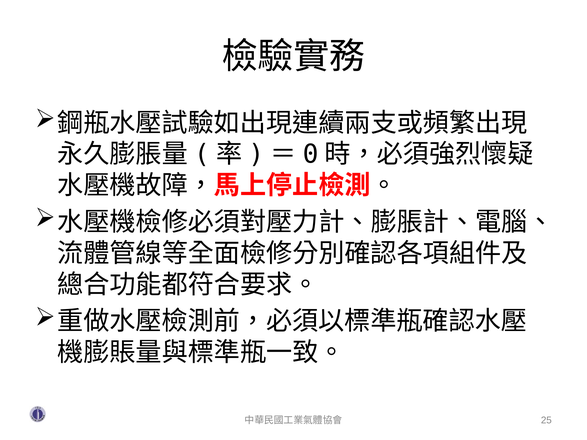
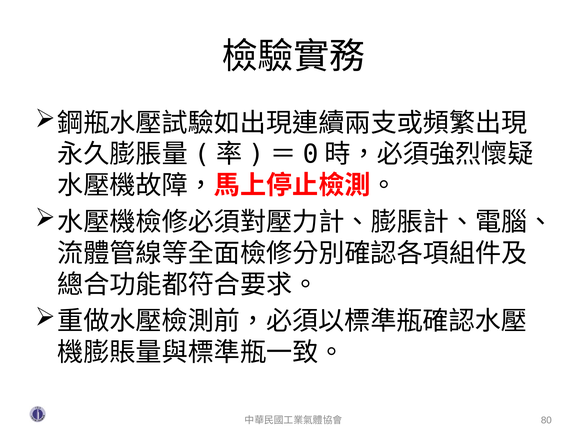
25: 25 -> 80
